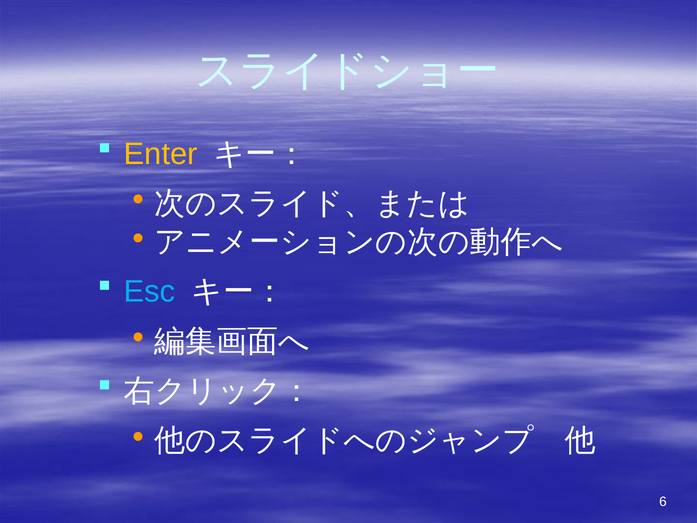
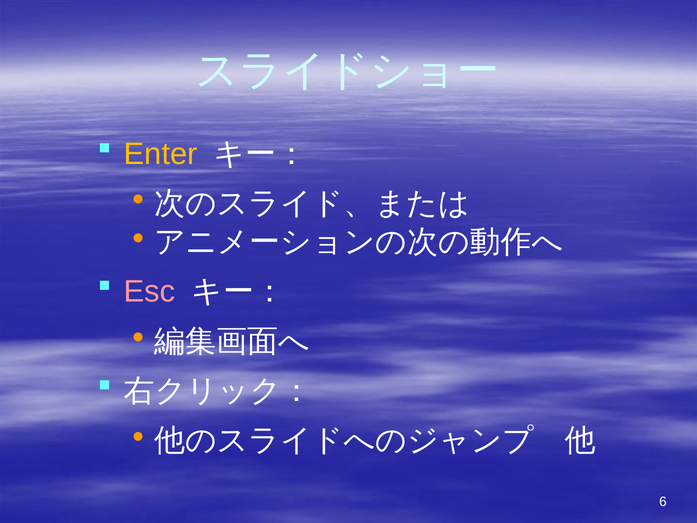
Esc colour: light blue -> pink
